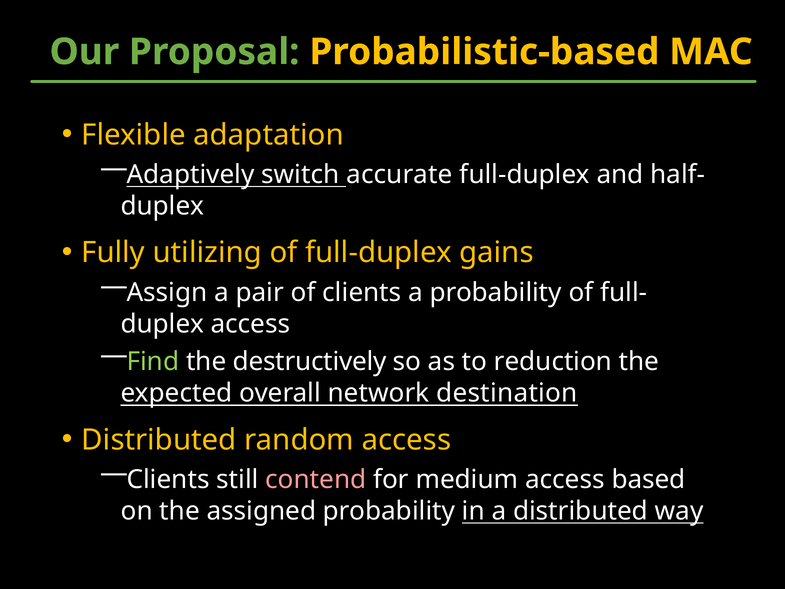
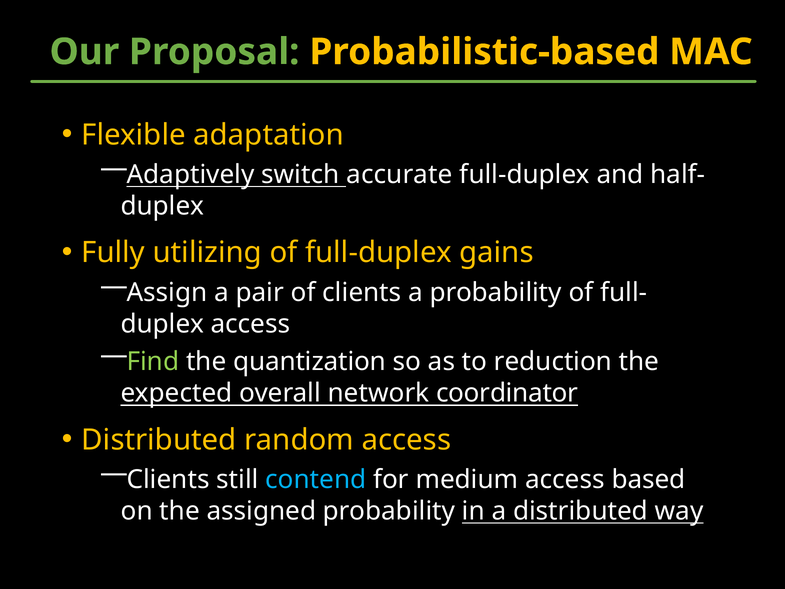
destructively: destructively -> quantization
destination: destination -> coordinator
contend colour: pink -> light blue
